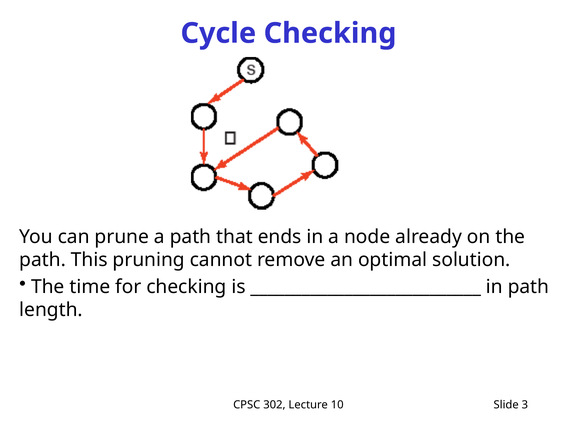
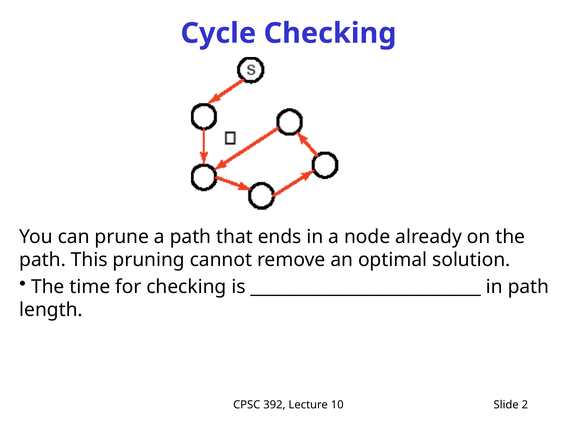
302: 302 -> 392
3: 3 -> 2
